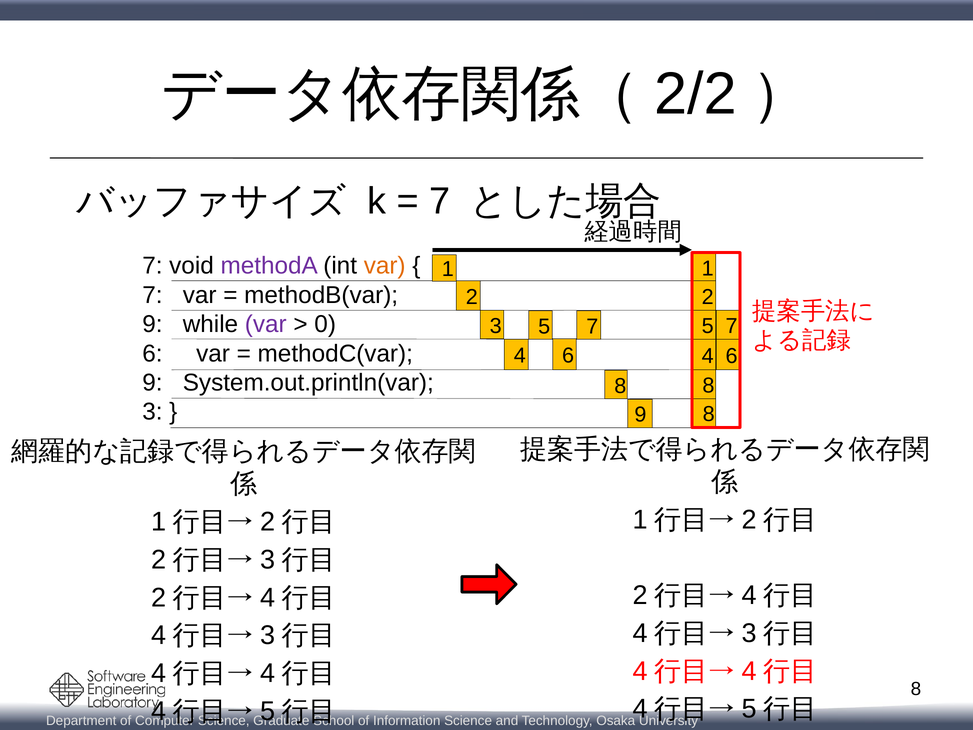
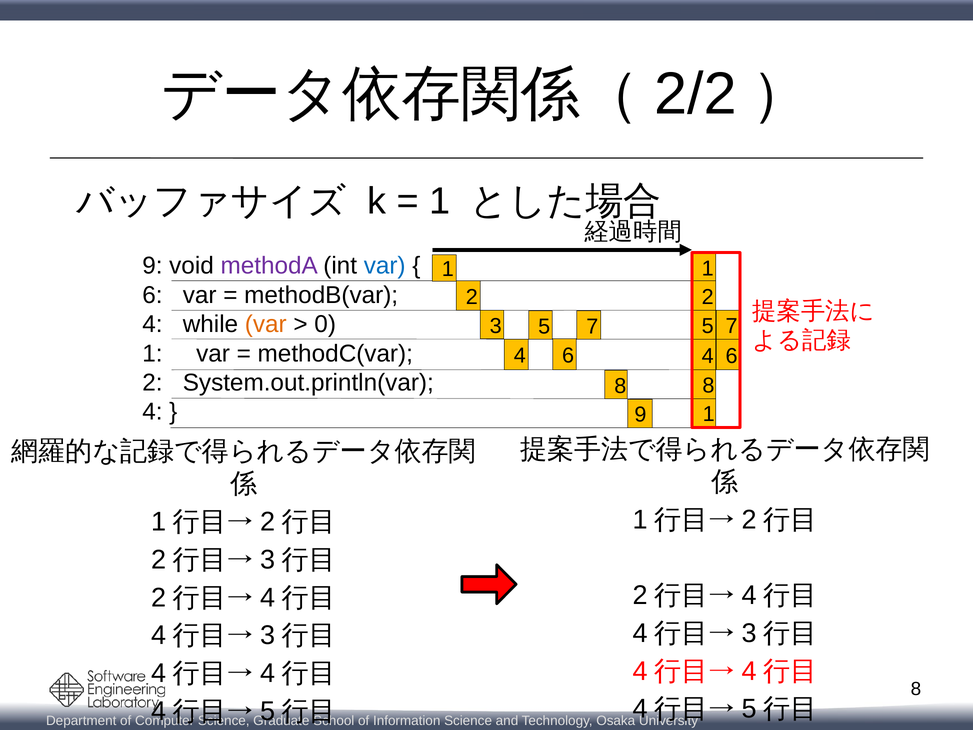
7 at (440, 201): 7 -> 1
7 at (152, 266): 7 -> 9
var at (385, 266) colour: orange -> blue
7 at (152, 295): 7 -> 6
9 at (152, 324): 9 -> 4
var at (266, 324) colour: purple -> orange
6 at (152, 353): 6 -> 1
9 at (152, 383): 9 -> 2
3 at (152, 412): 3 -> 4
9 8: 8 -> 1
